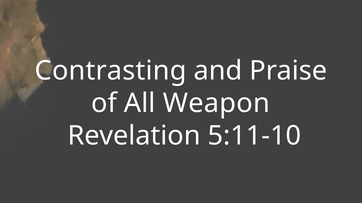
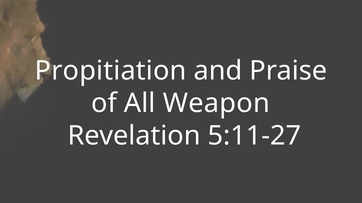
Contrasting: Contrasting -> Propitiation
5:11-10: 5:11-10 -> 5:11-27
